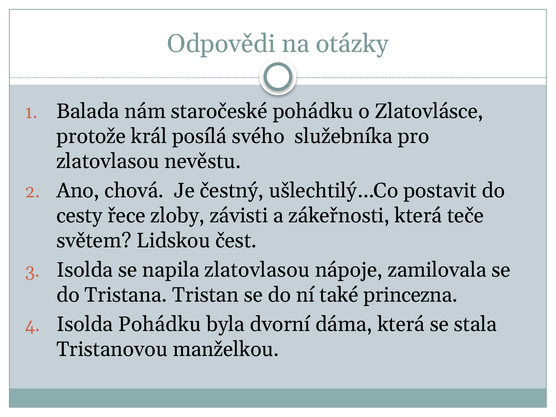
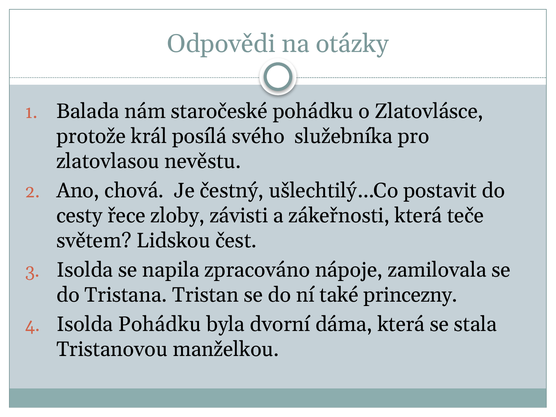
napila zlatovlasou: zlatovlasou -> zpracováno
princezna: princezna -> princezny
